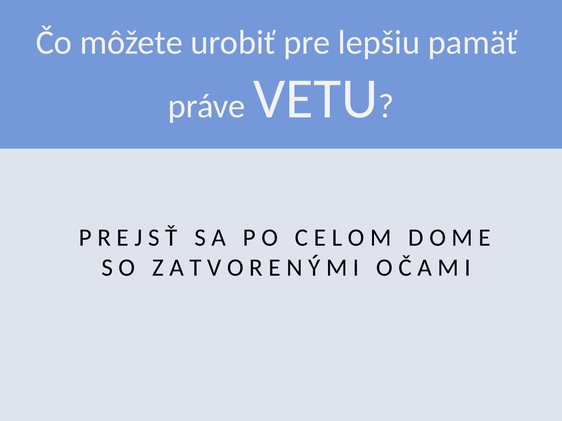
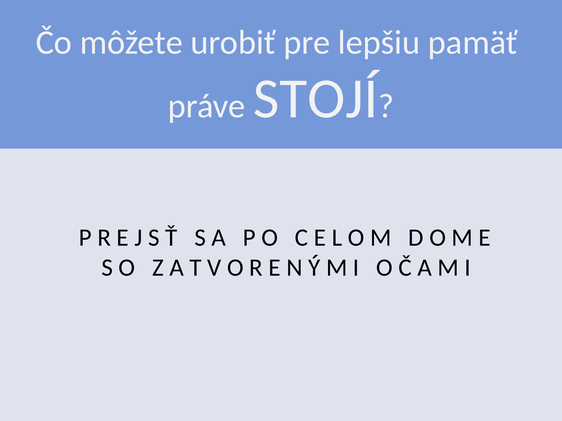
VETU: VETU -> STOJÍ
